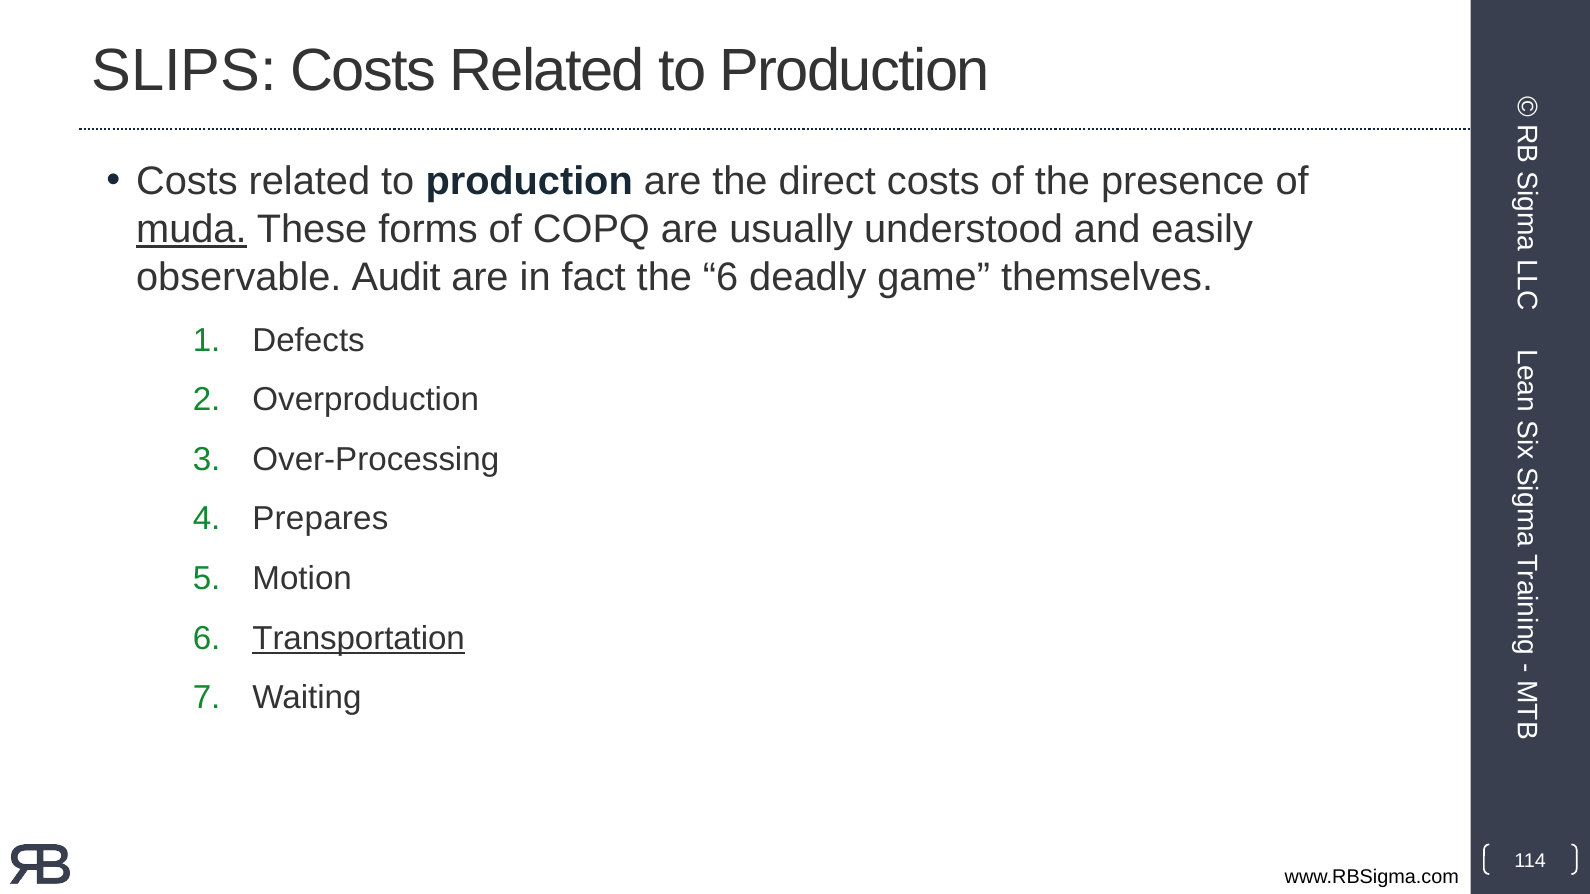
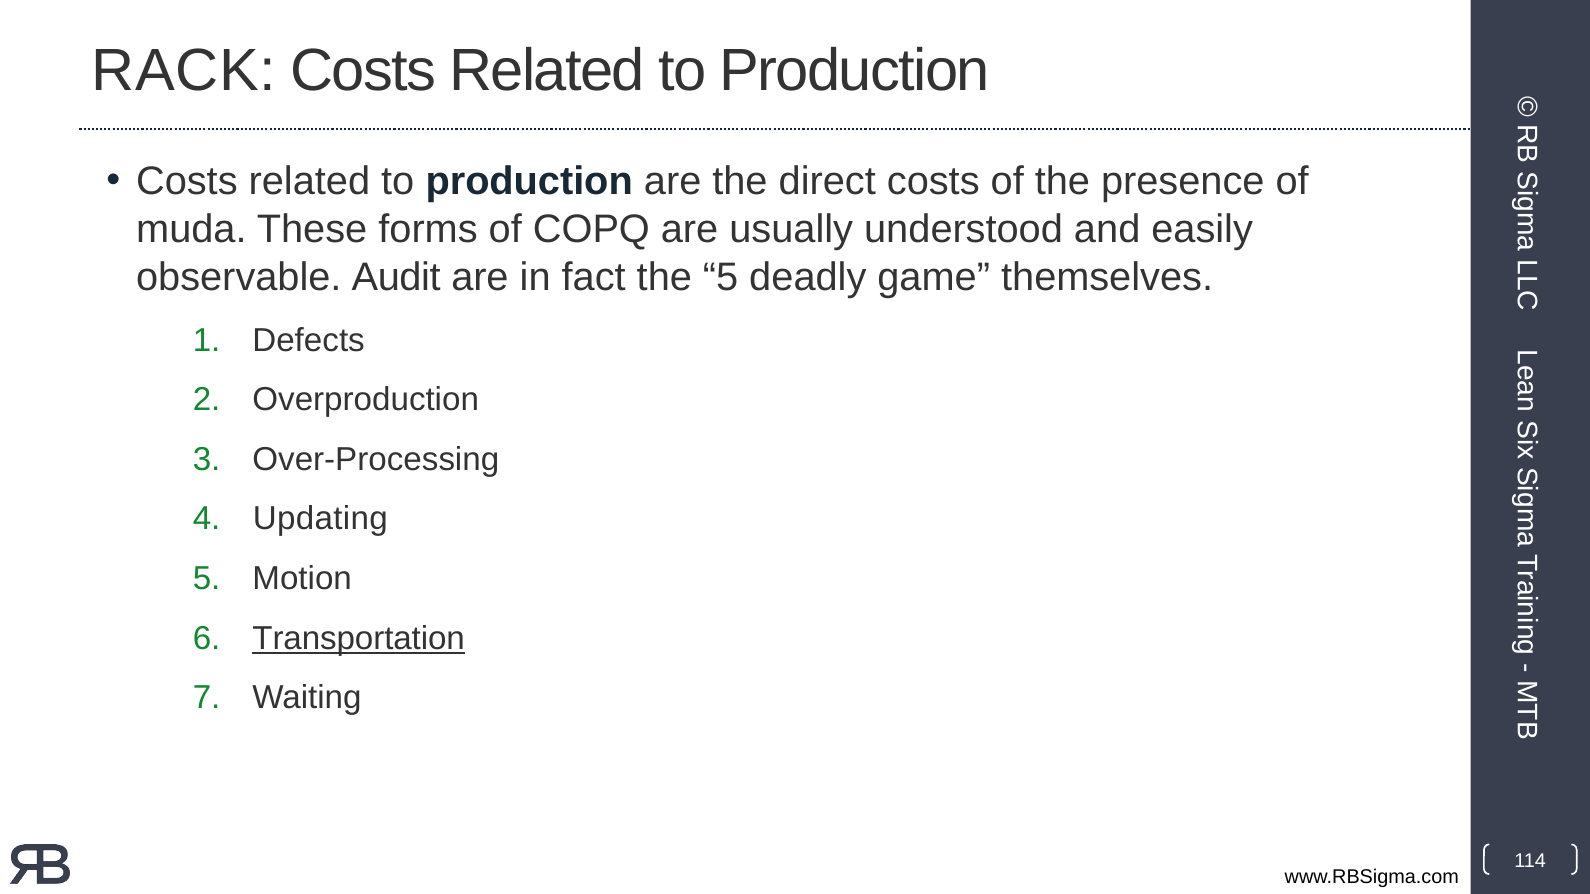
SLIPS: SLIPS -> RACK
muda underline: present -> none
the 6: 6 -> 5
Prepares: Prepares -> Updating
